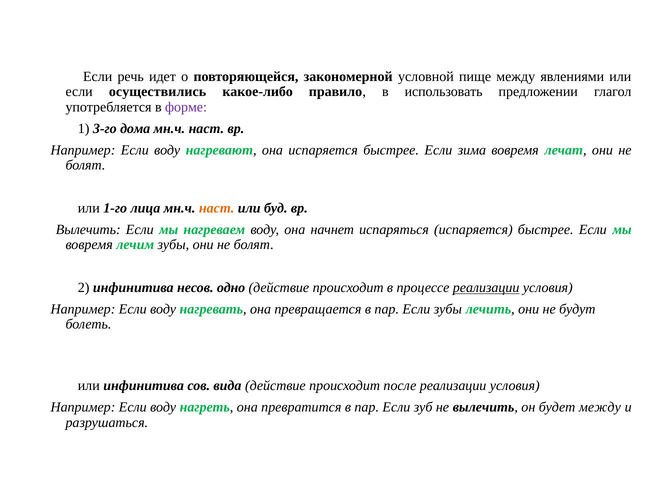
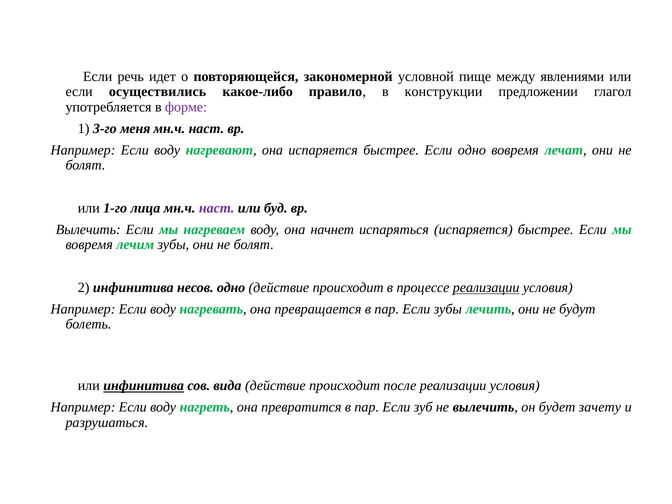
использовать: использовать -> конструкции
дома: дома -> меня
Если зима: зима -> одно
наст at (217, 208) colour: orange -> purple
инфинитива at (144, 386) underline: none -> present
будет между: между -> зачету
